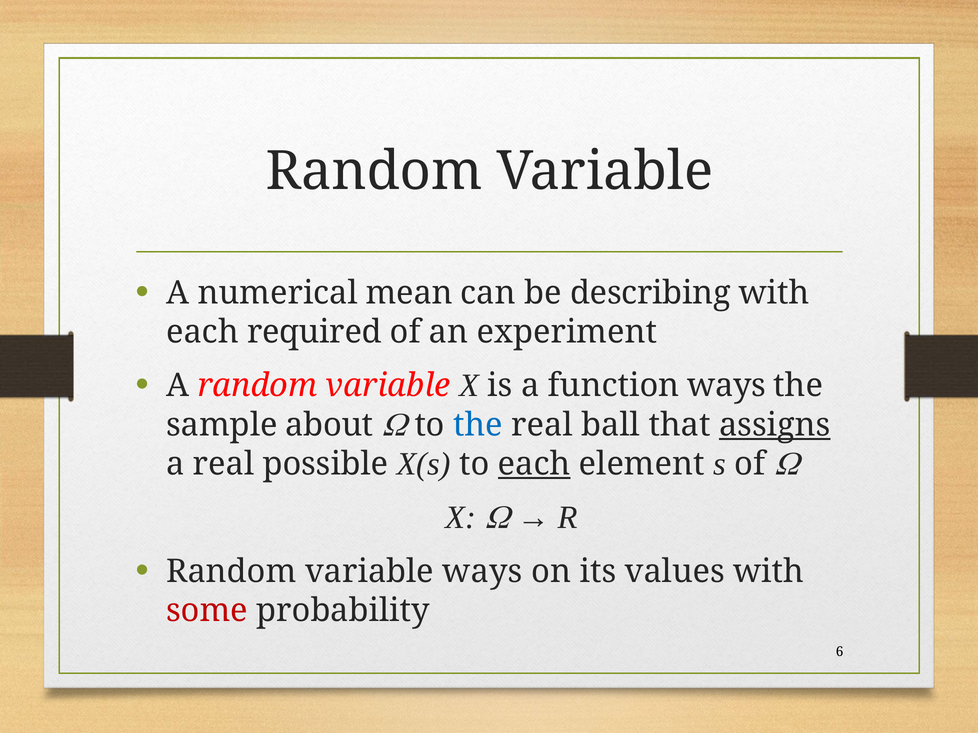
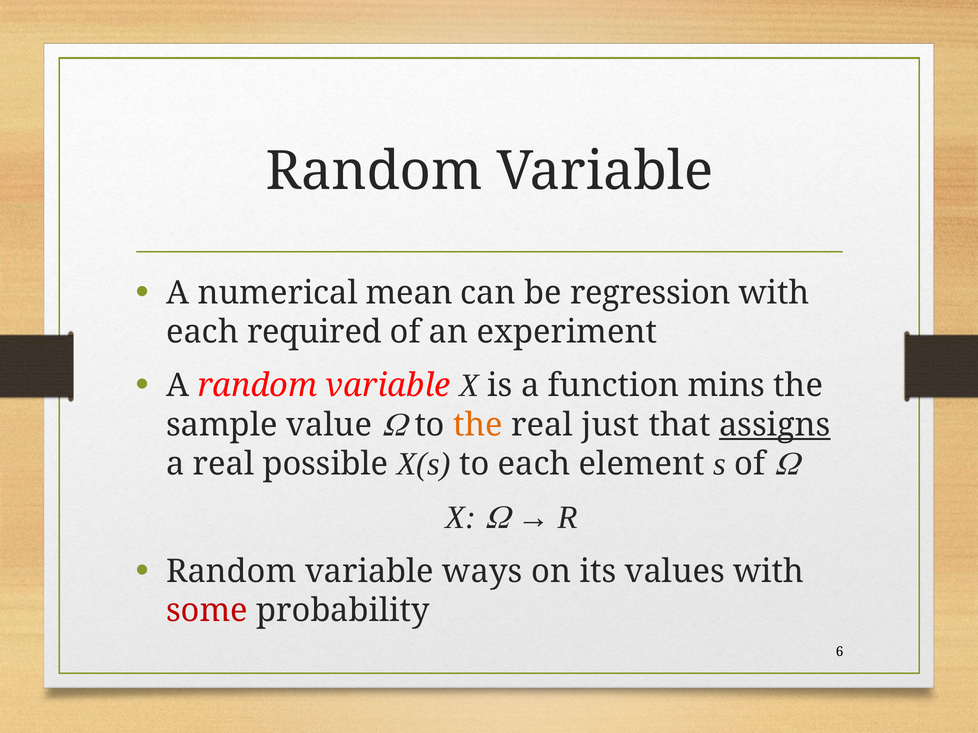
describing: describing -> regression
function ways: ways -> mins
about: about -> value
the at (478, 425) colour: blue -> orange
ball: ball -> just
each at (534, 464) underline: present -> none
